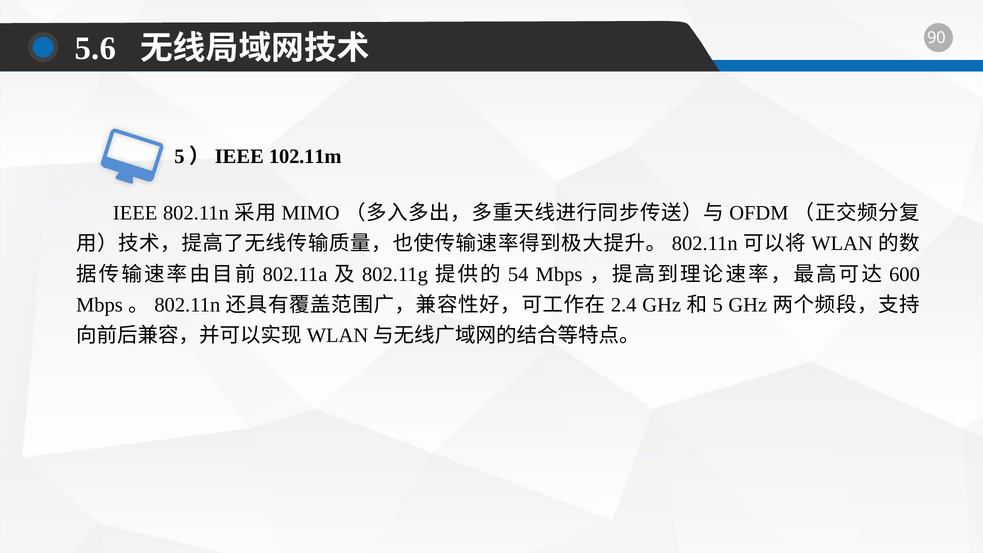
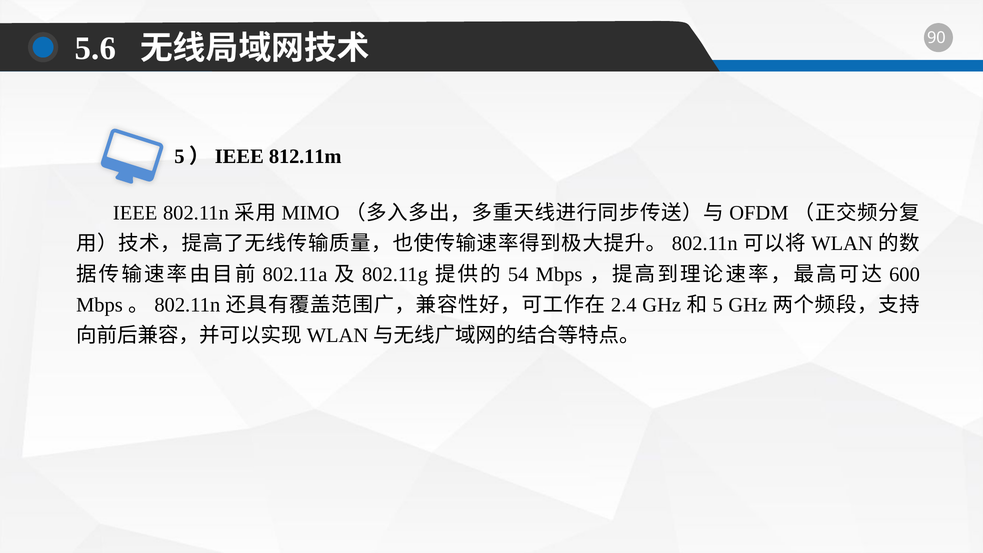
102.11m: 102.11m -> 812.11m
